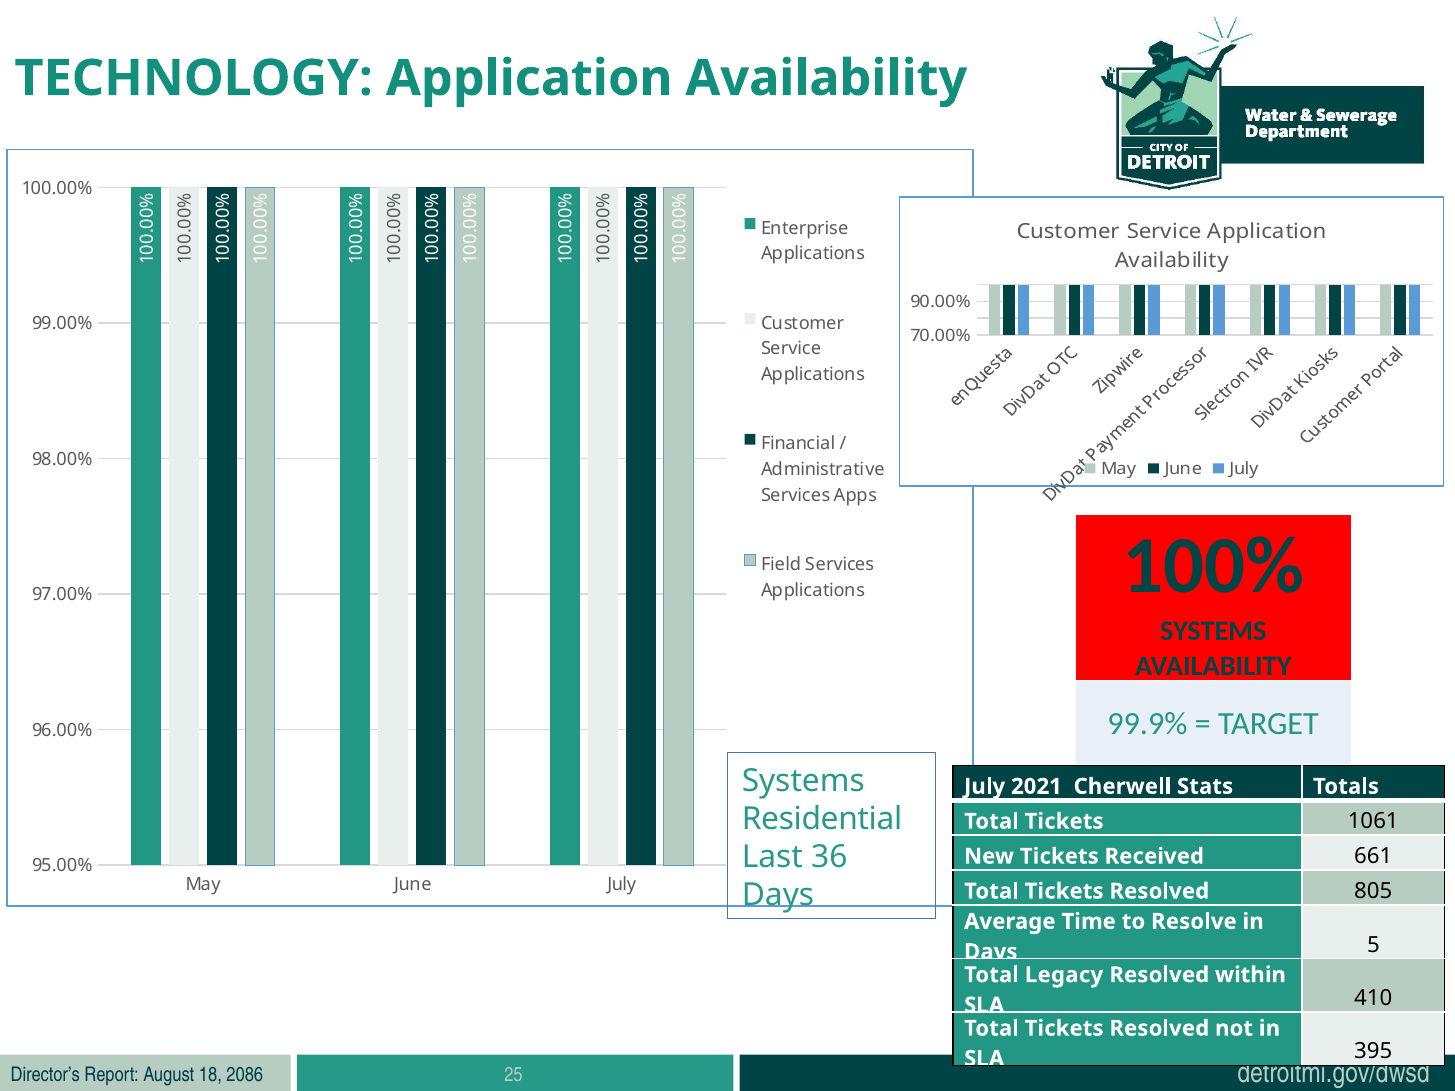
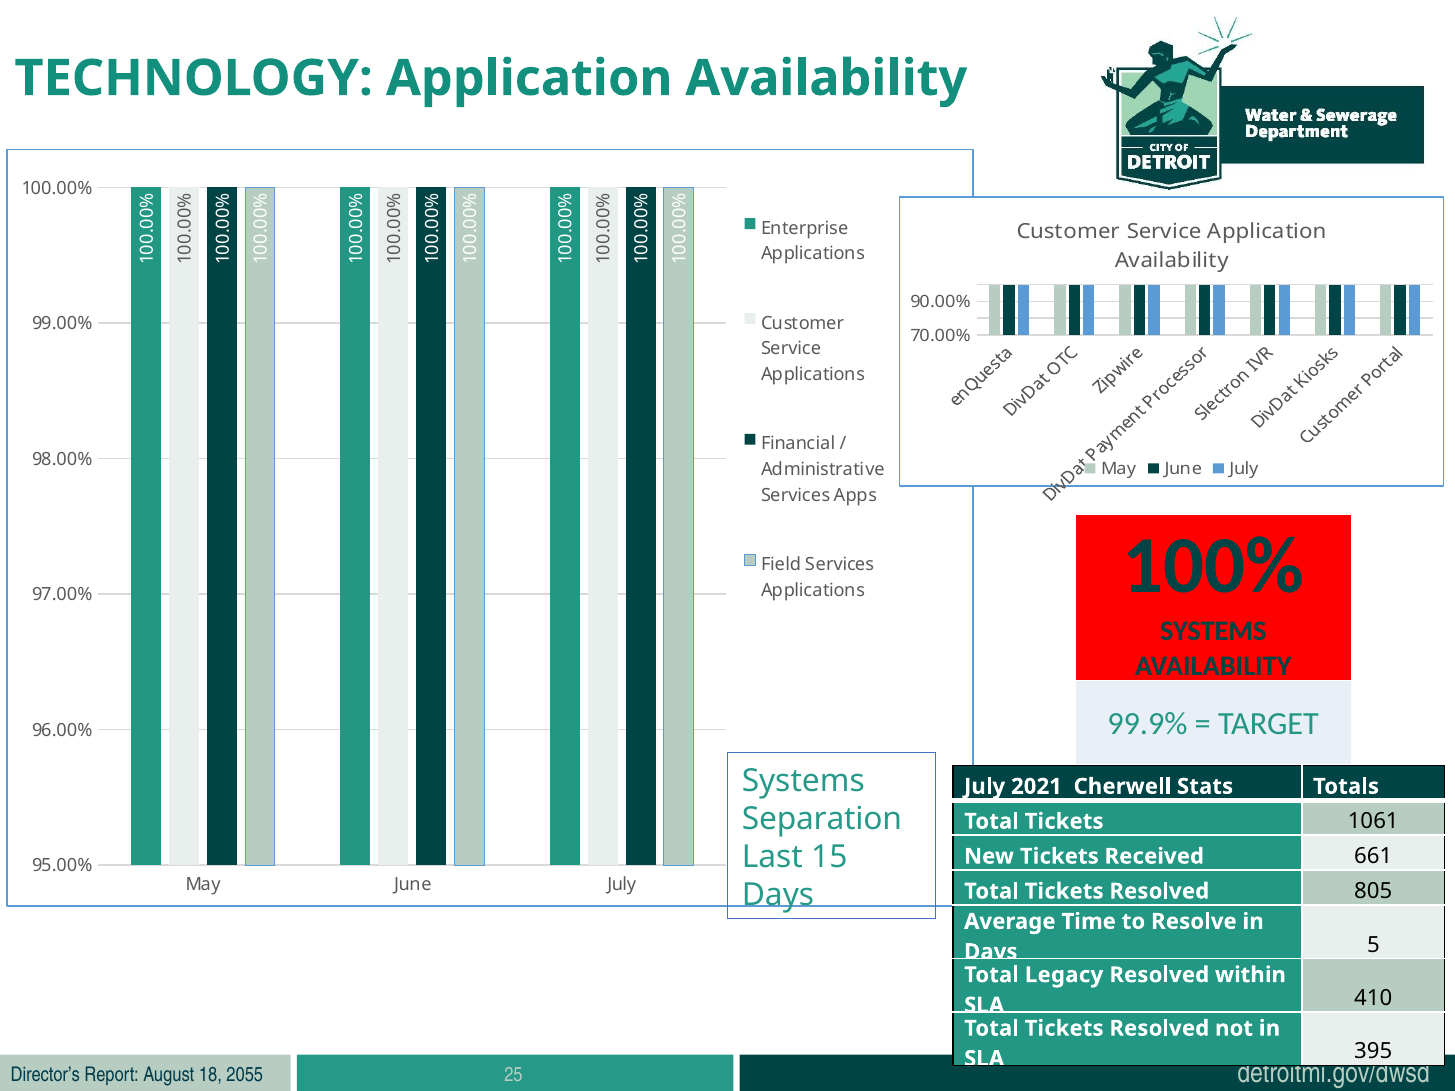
Residential: Residential -> Separation
36: 36 -> 15
2086: 2086 -> 2055
